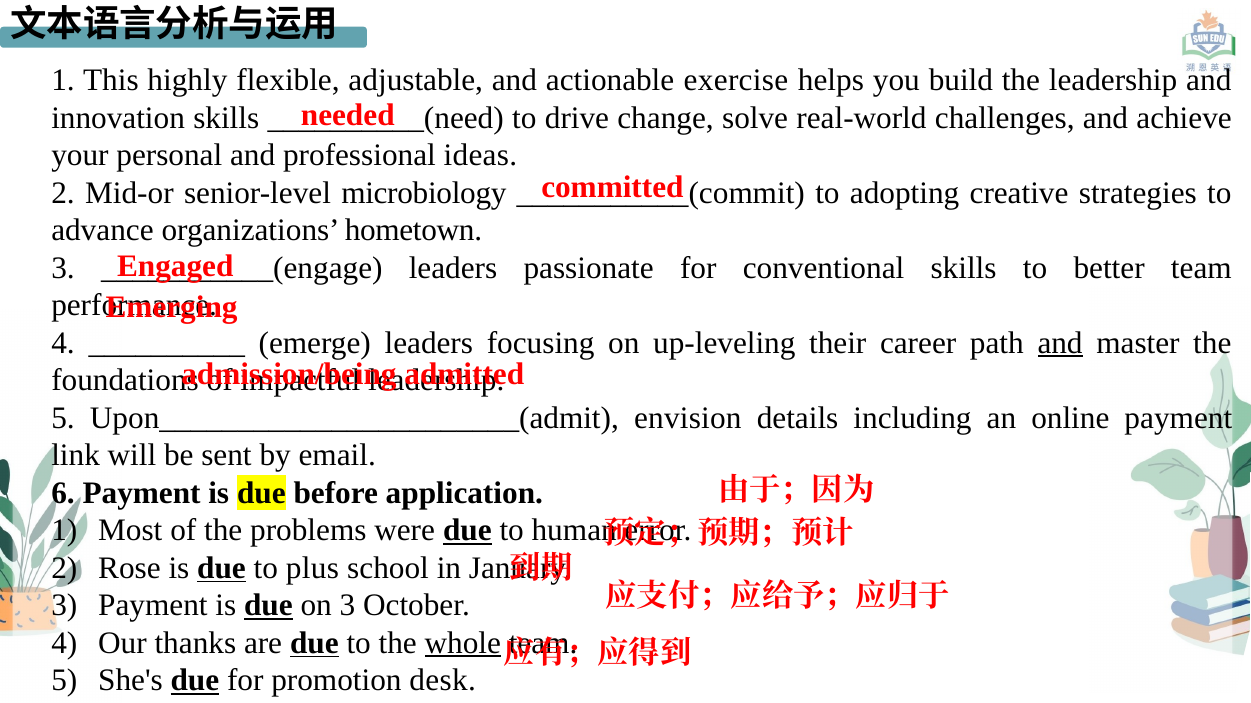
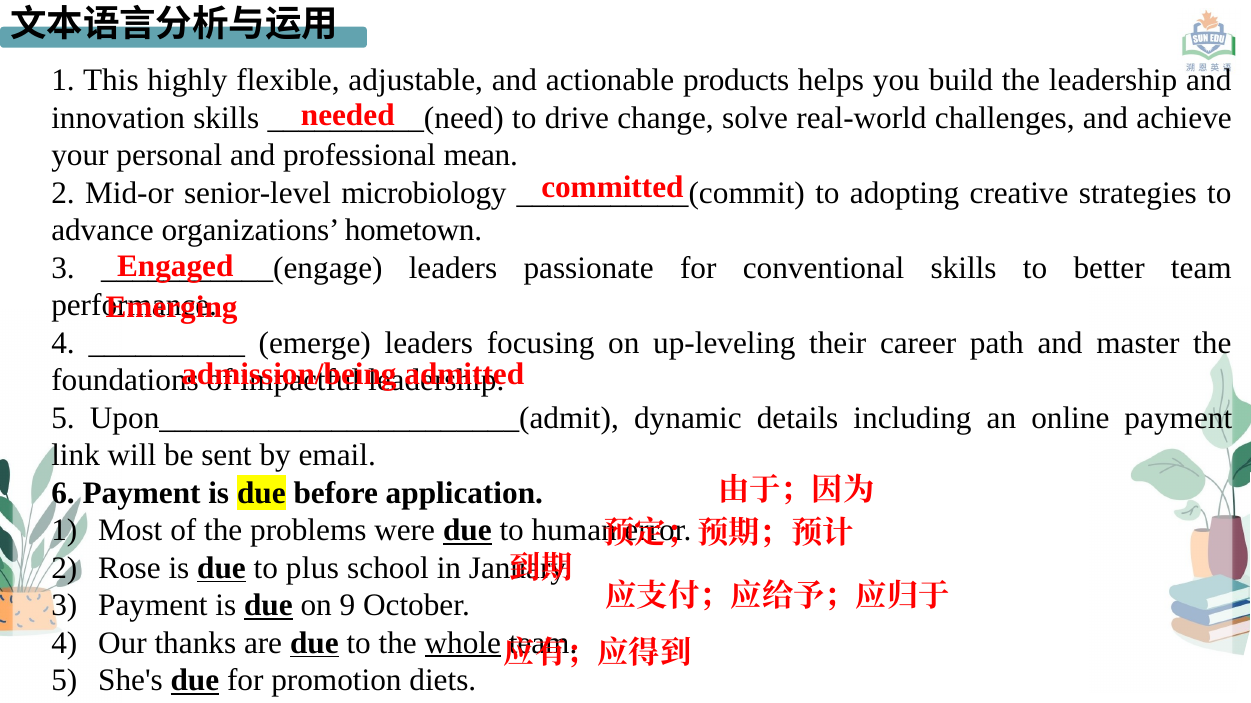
exercise: exercise -> products
ideas: ideas -> mean
and at (1060, 343) underline: present -> none
envision: envision -> dynamic
on 3: 3 -> 9
desk: desk -> diets
